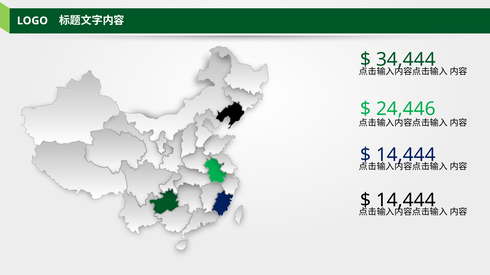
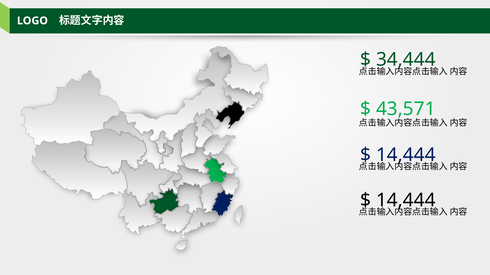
24,446: 24,446 -> 43,571
